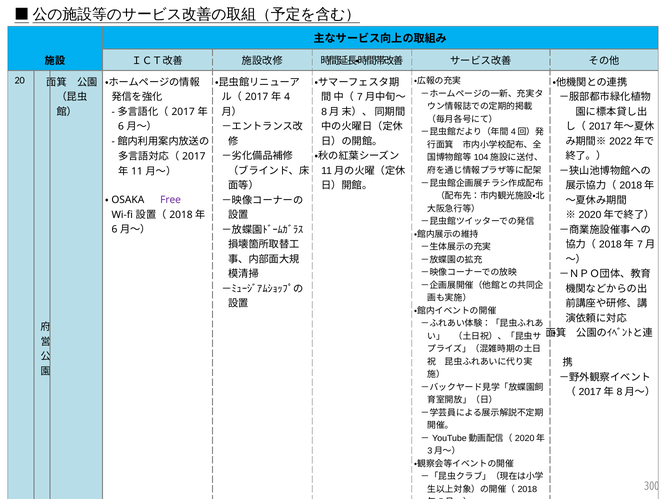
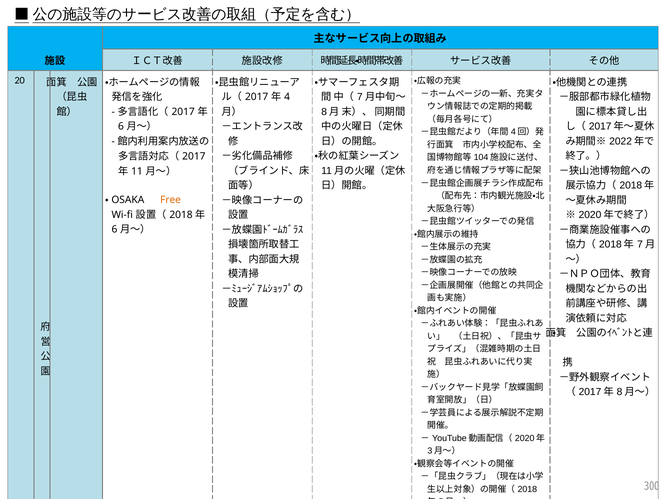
Free colour: purple -> orange
